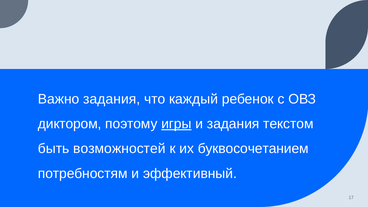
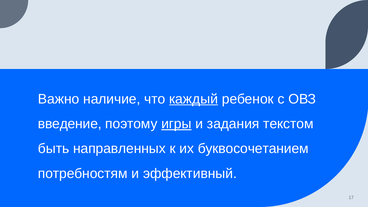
Важно задания: задания -> наличие
каждый underline: none -> present
диктором: диктором -> введение
возможностей: возможностей -> направленных
